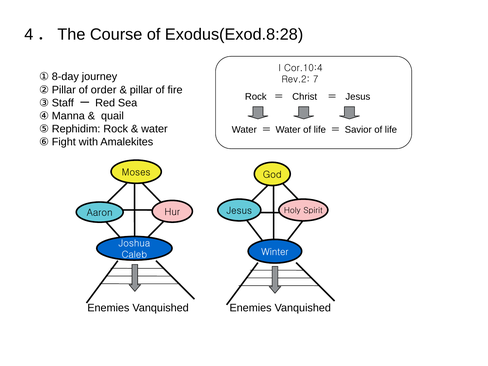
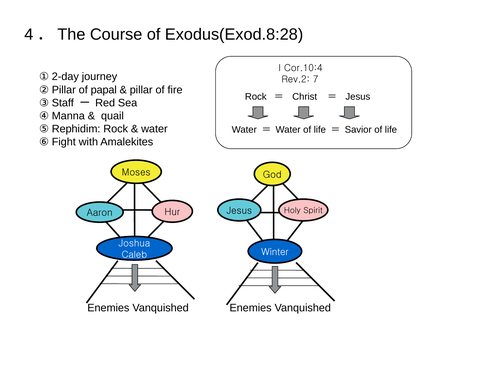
8-day: 8-day -> 2-day
order: order -> papal
